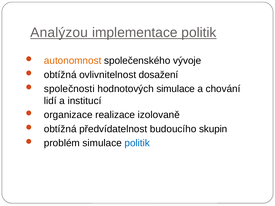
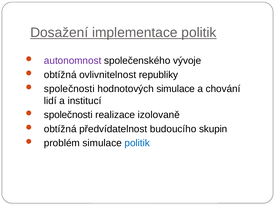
Analýzou: Analýzou -> Dosažení
autonomnost colour: orange -> purple
dosažení: dosažení -> republiky
organizace at (68, 115): organizace -> společnosti
